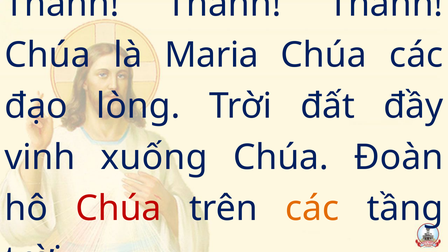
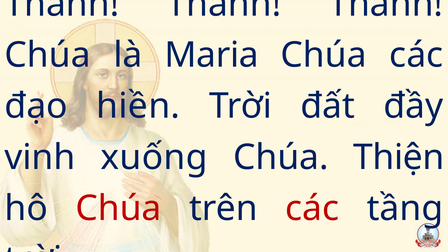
lòng: lòng -> hiền
Đoàn: Đoàn -> Thiện
các at (312, 208) colour: orange -> red
